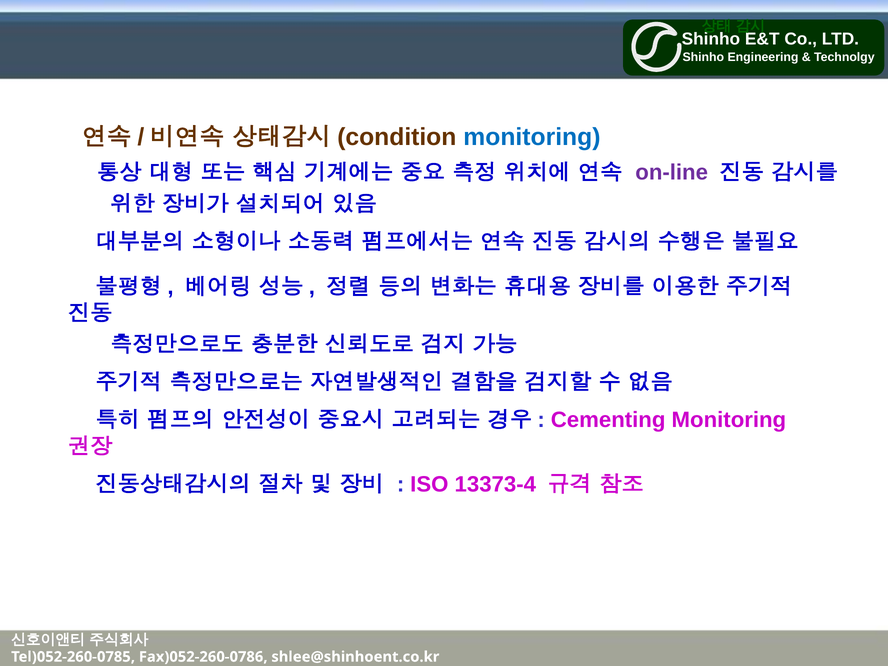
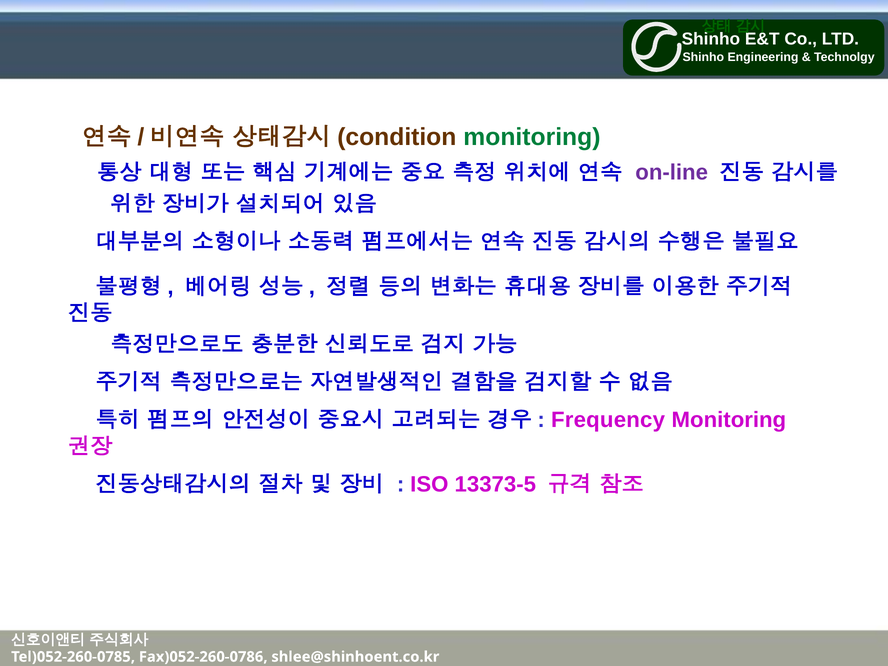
monitoring at (532, 137) colour: blue -> green
Cementing: Cementing -> Frequency
13373-4: 13373-4 -> 13373-5
